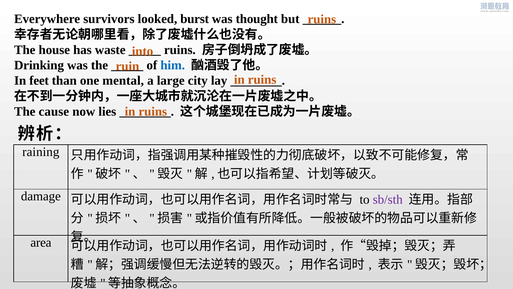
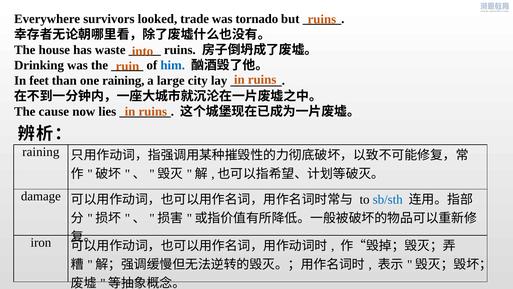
burst: burst -> trade
thought: thought -> tornado
one mental: mental -> raining
sb/sth colour: purple -> blue
area: area -> iron
